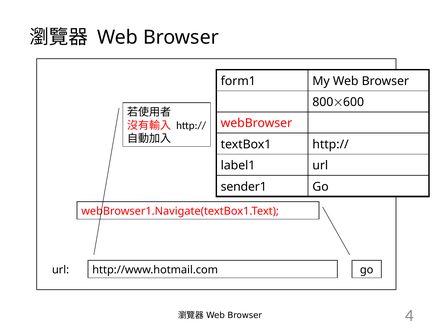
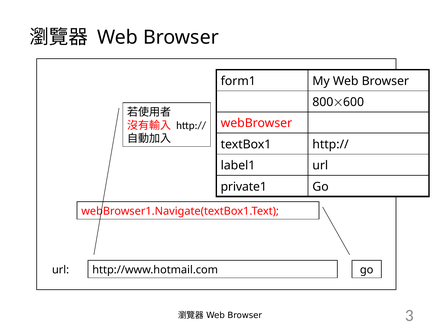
sender1: sender1 -> private1
4: 4 -> 3
